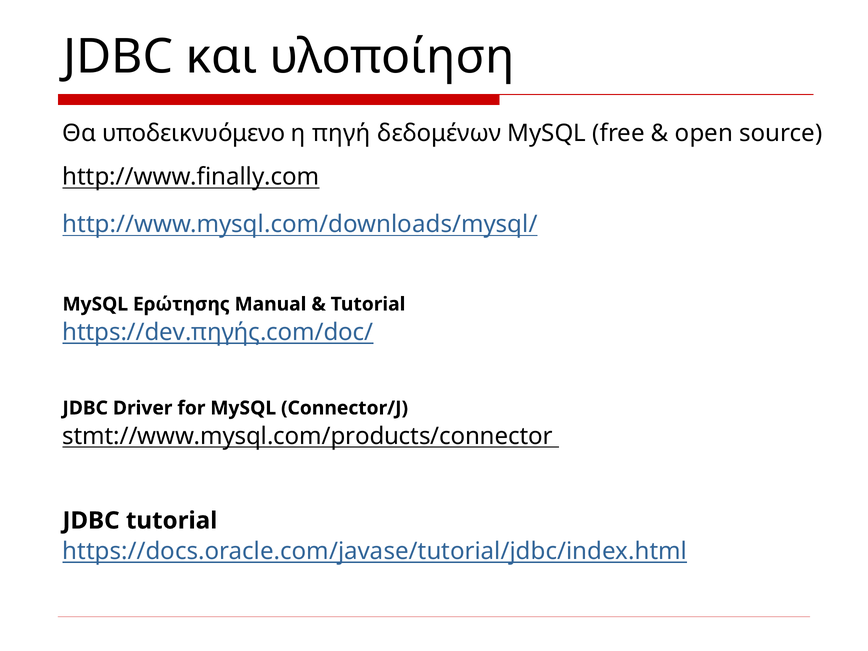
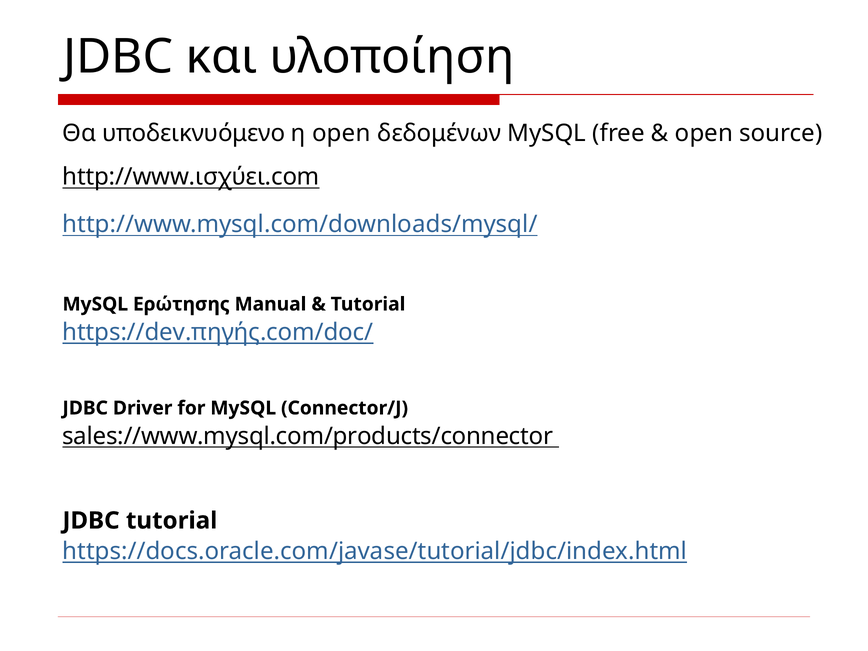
η πηγή: πηγή -> open
http://www.finally.com: http://www.finally.com -> http://www.ισχύει.com
stmt://www.mysql.com/products/connector: stmt://www.mysql.com/products/connector -> sales://www.mysql.com/products/connector
